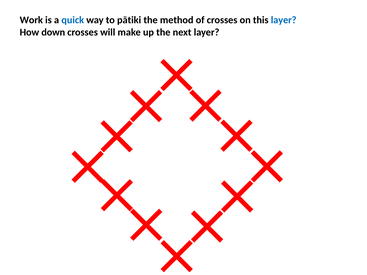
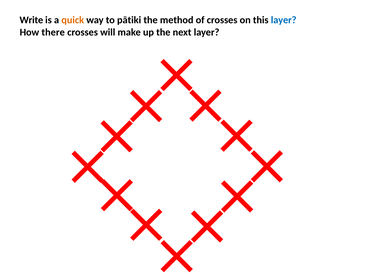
Work: Work -> Write
quick colour: blue -> orange
down: down -> there
